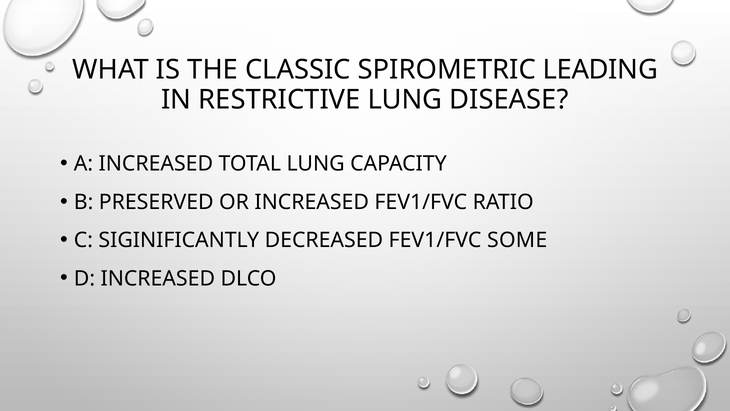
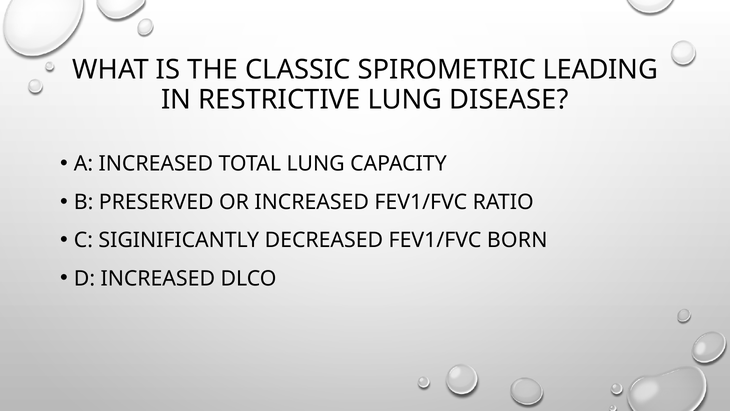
SOME: SOME -> BORN
